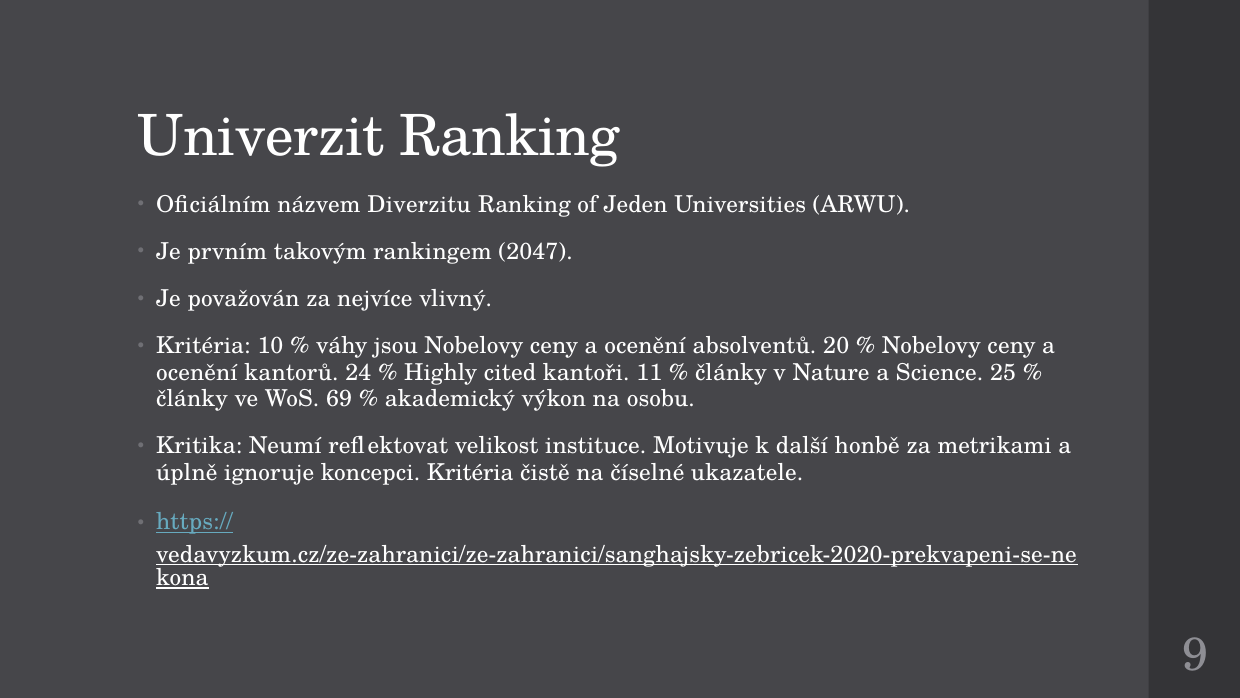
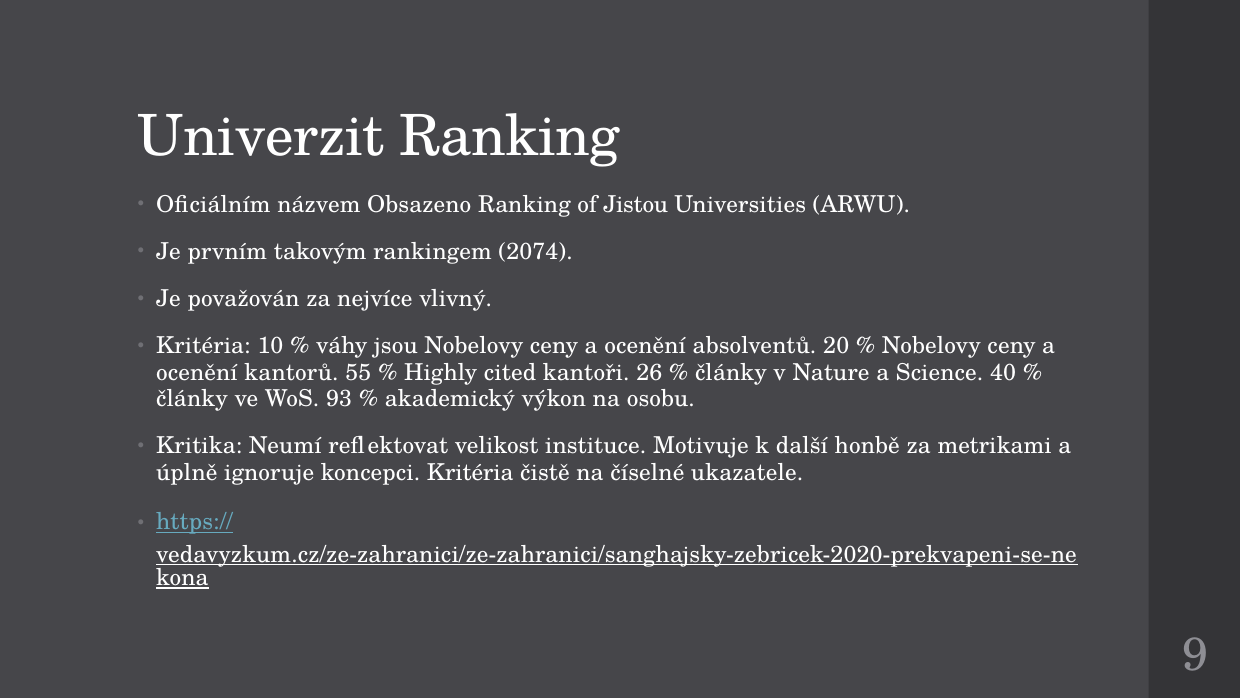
Diverzitu: Diverzitu -> Obsazeno
Jeden: Jeden -> Jistou
2047: 2047 -> 2074
24: 24 -> 55
11: 11 -> 26
25: 25 -> 40
69: 69 -> 93
